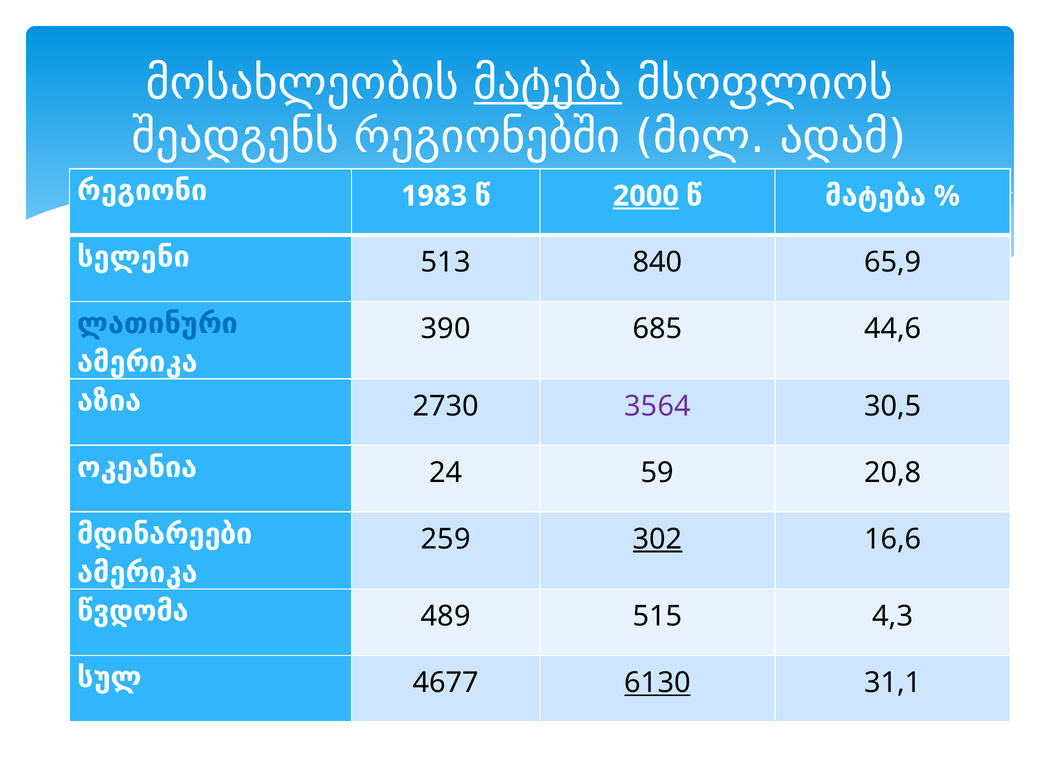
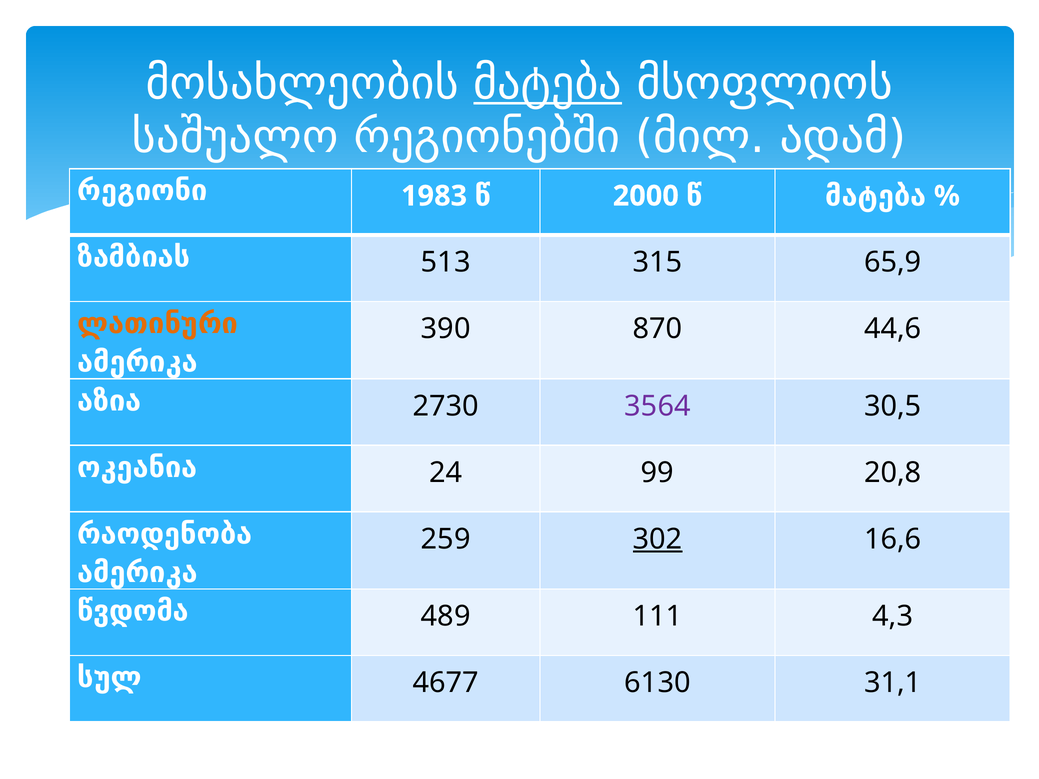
შეადგენს: შეადგენს -> საშუალო
2000 underline: present -> none
სელენი: სელენი -> ზამბიას
840: 840 -> 315
ლათინური colour: blue -> orange
685: 685 -> 870
59: 59 -> 99
მდინარეები: მდინარეები -> რაოდენობა
515: 515 -> 111
6130 underline: present -> none
